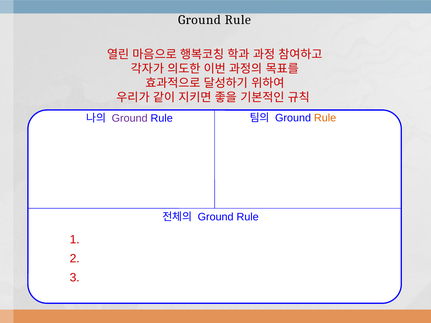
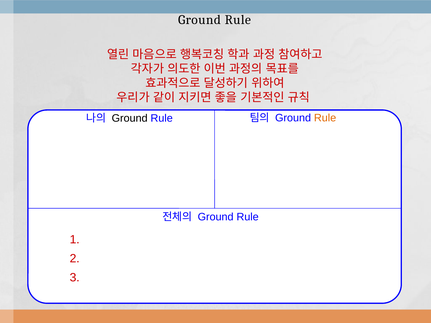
Ground at (130, 118) colour: purple -> black
